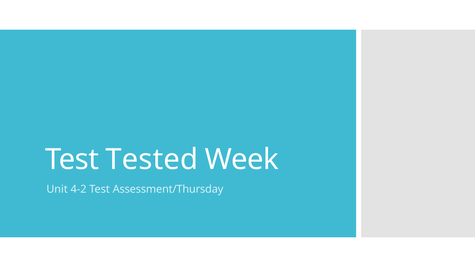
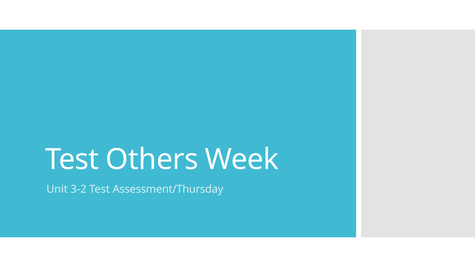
Tested: Tested -> Others
4-2: 4-2 -> 3-2
